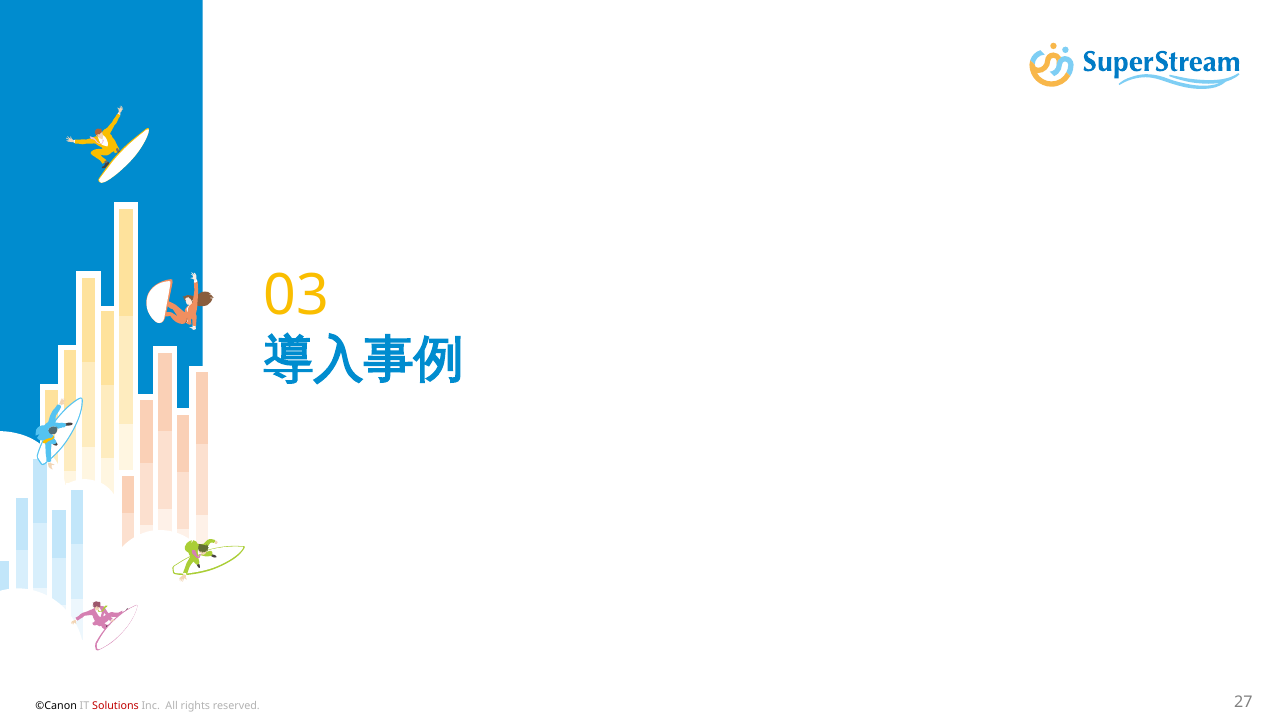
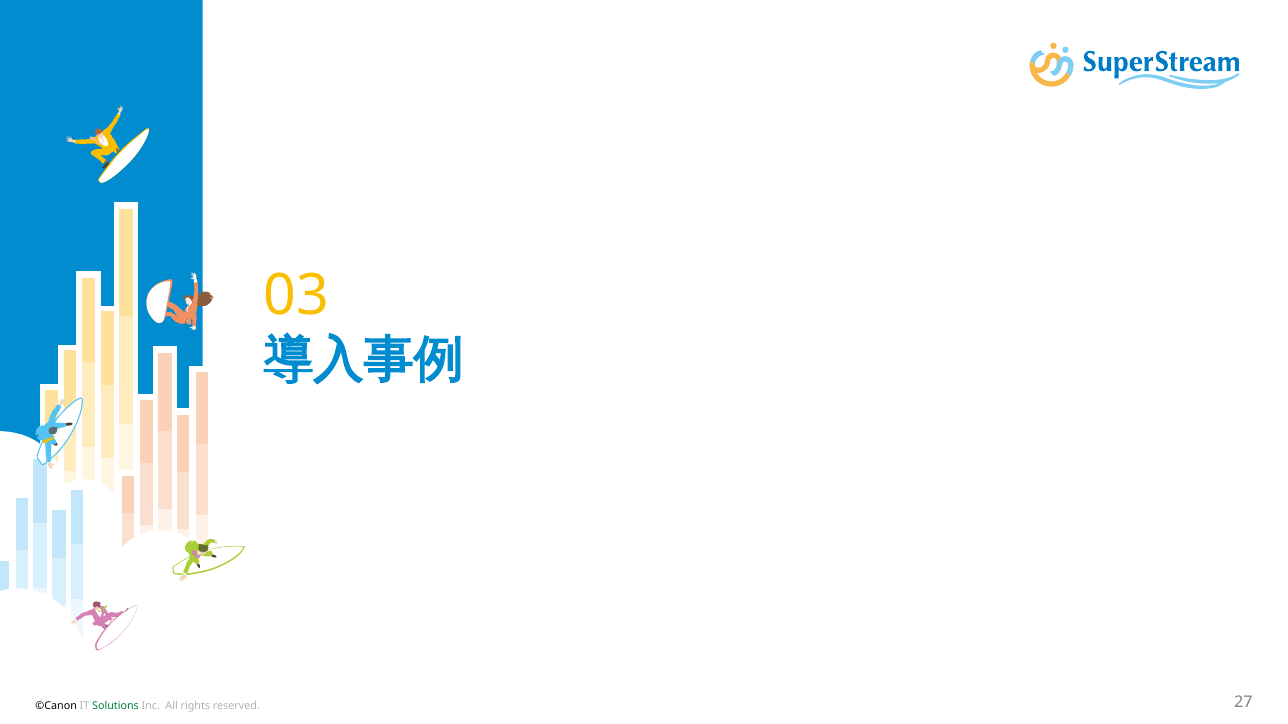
Solutions colour: red -> green
